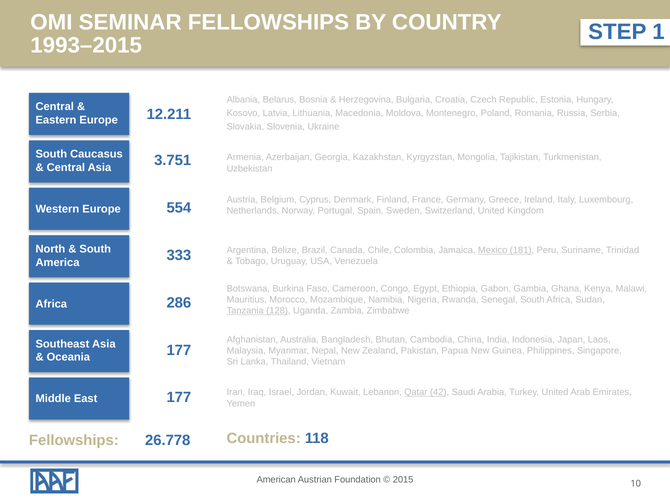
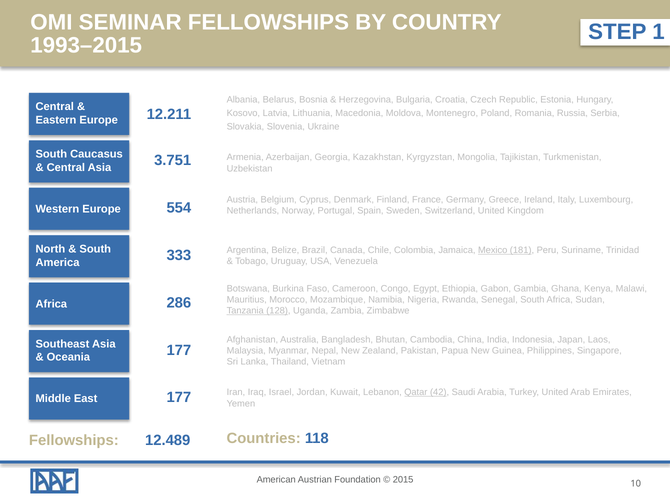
26.778: 26.778 -> 12.489
